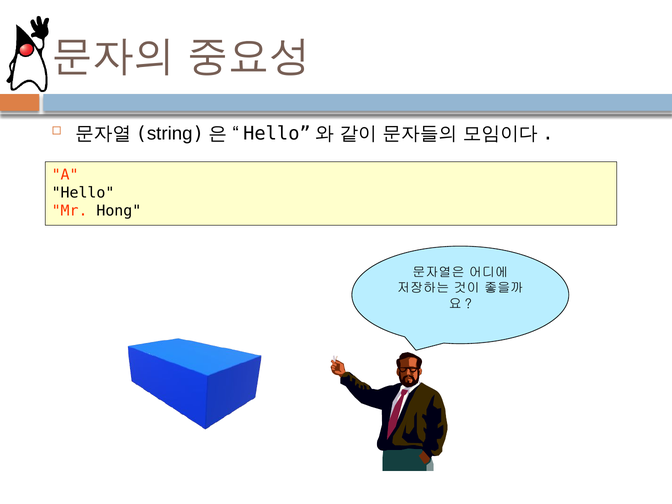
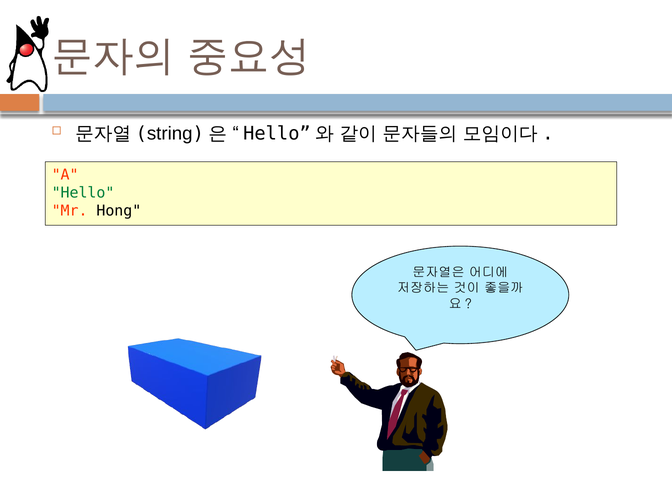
Hello colour: black -> green
